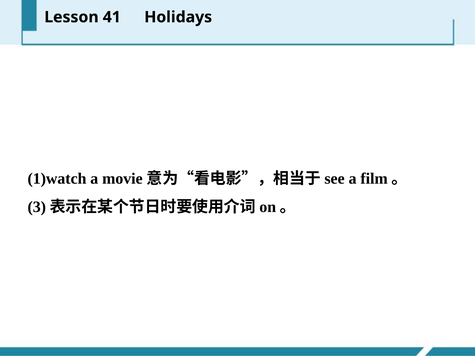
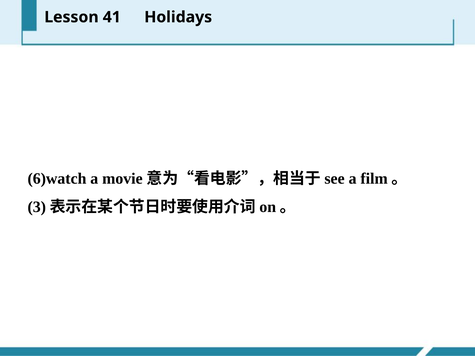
1)watch: 1)watch -> 6)watch
